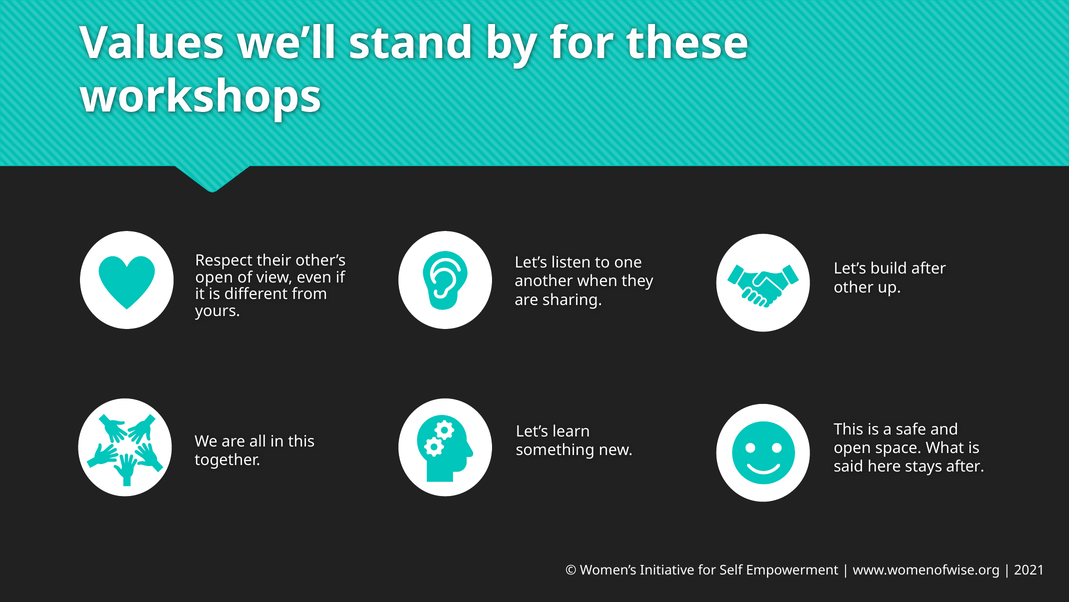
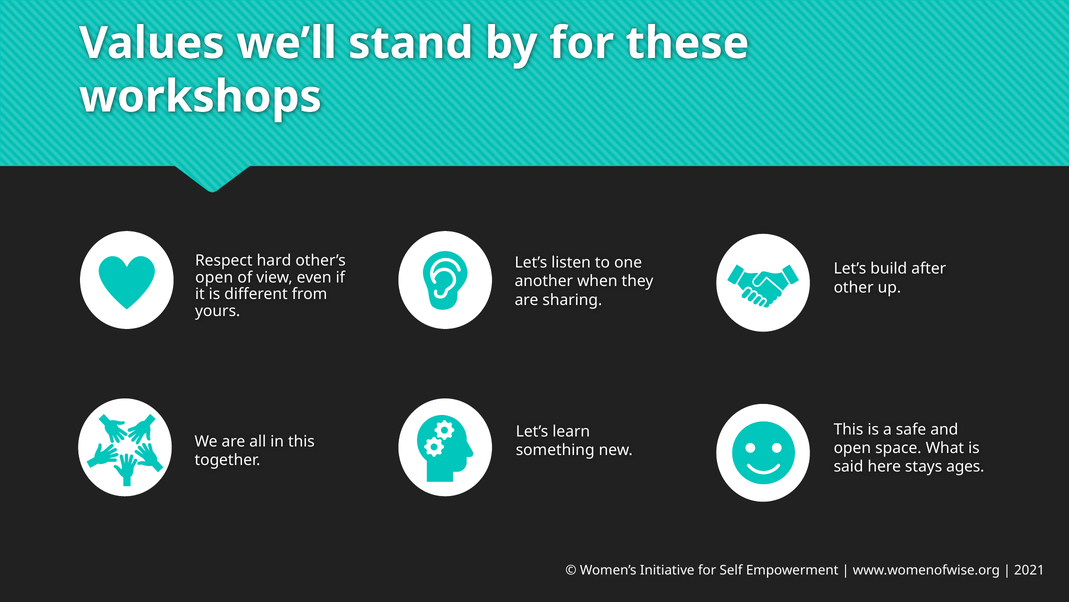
their: their -> hard
stays after: after -> ages
